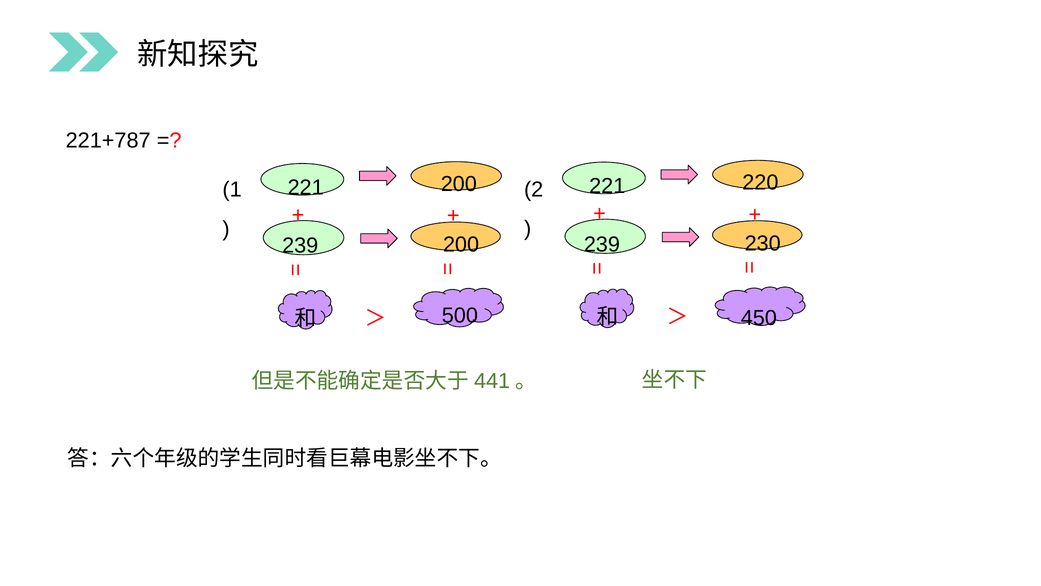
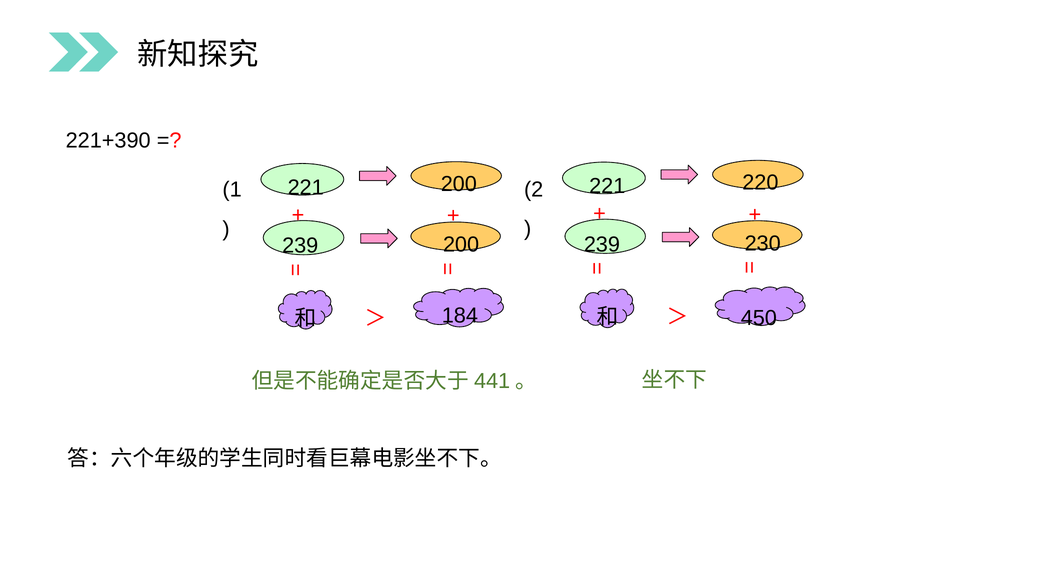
221+787: 221+787 -> 221+390
500: 500 -> 184
